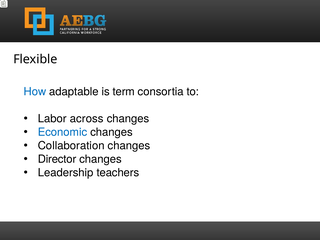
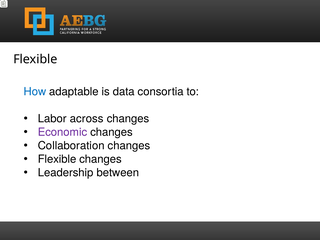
term: term -> data
Economic colour: blue -> purple
Director at (57, 159): Director -> Flexible
teachers: teachers -> between
